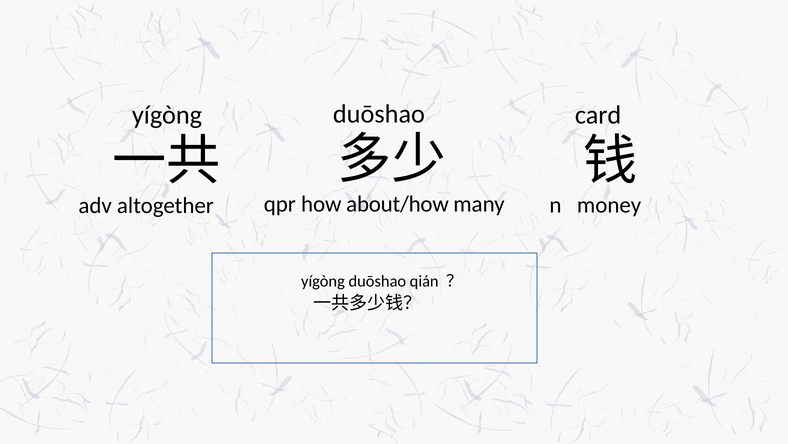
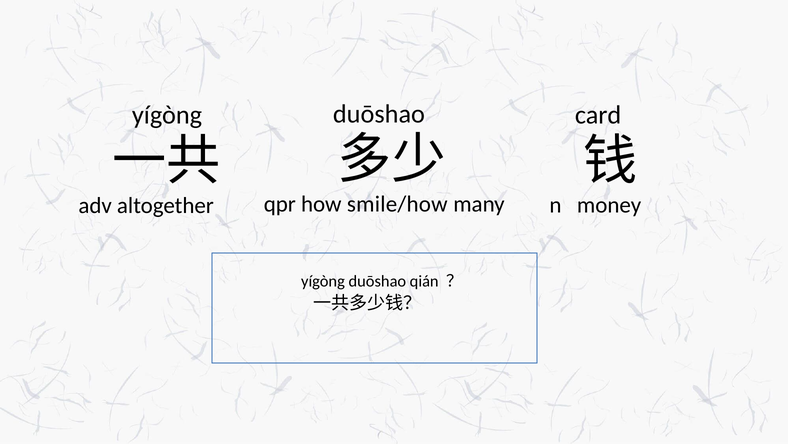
about/how: about/how -> smile/how
